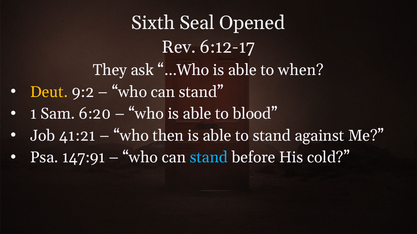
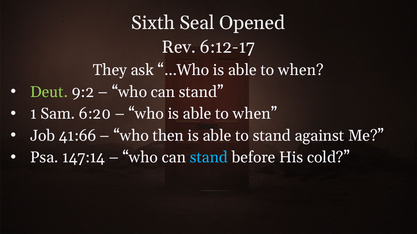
Deut colour: yellow -> light green
blood at (255, 114): blood -> when
41:21: 41:21 -> 41:66
147:91: 147:91 -> 147:14
